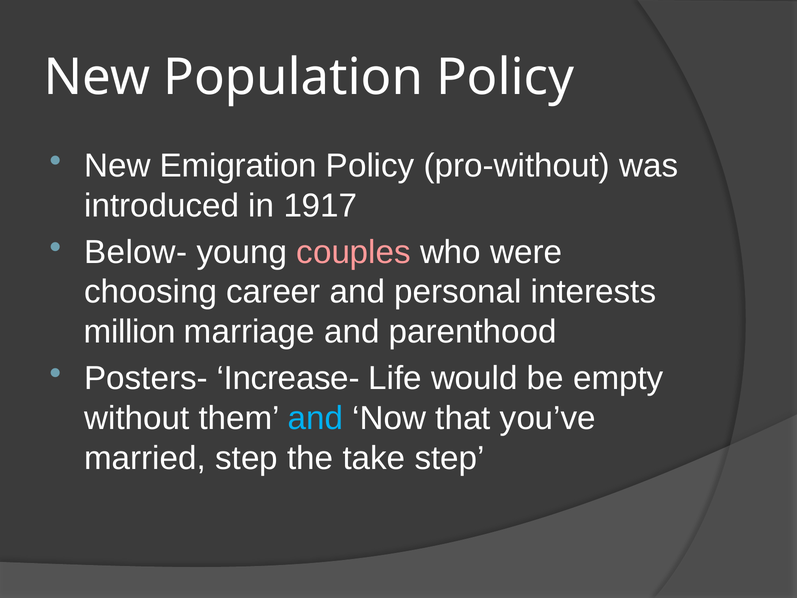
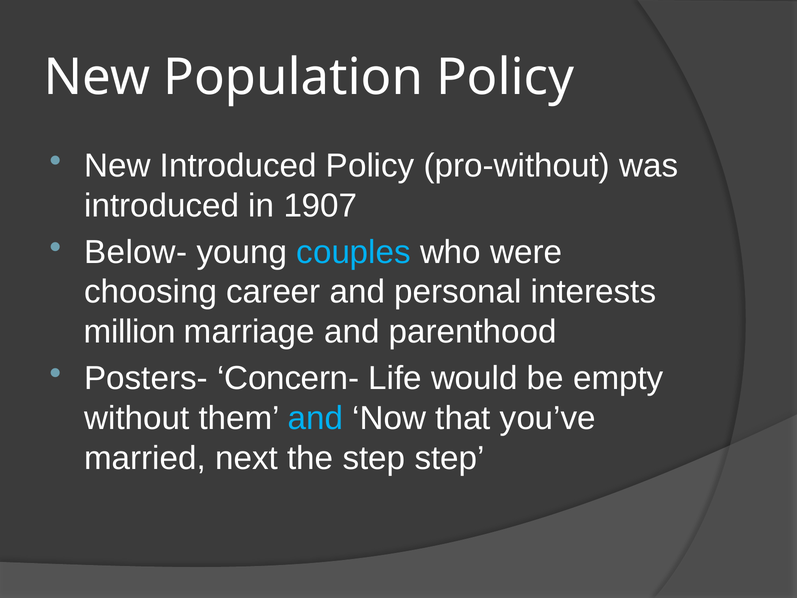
New Emigration: Emigration -> Introduced
1917: 1917 -> 1907
couples colour: pink -> light blue
Increase-: Increase- -> Concern-
married step: step -> next
the take: take -> step
